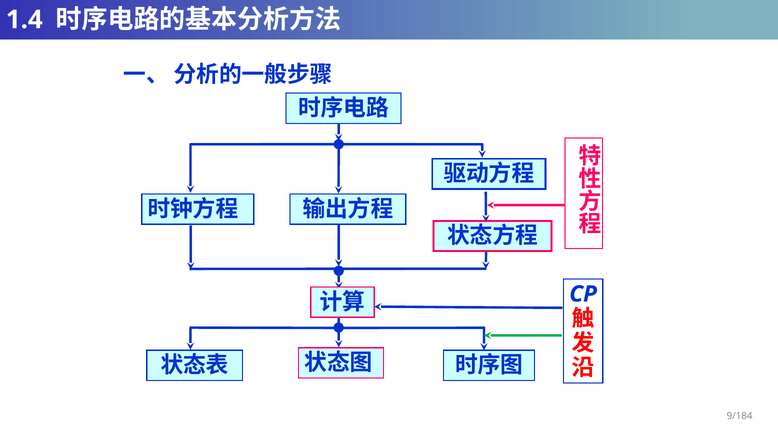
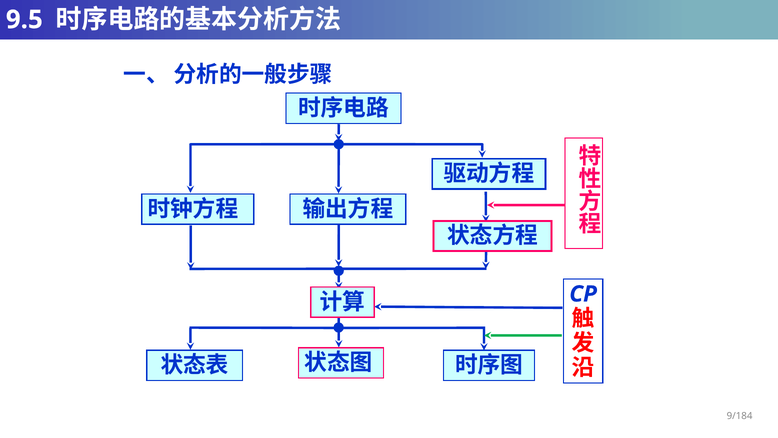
1.4: 1.4 -> 9.5
